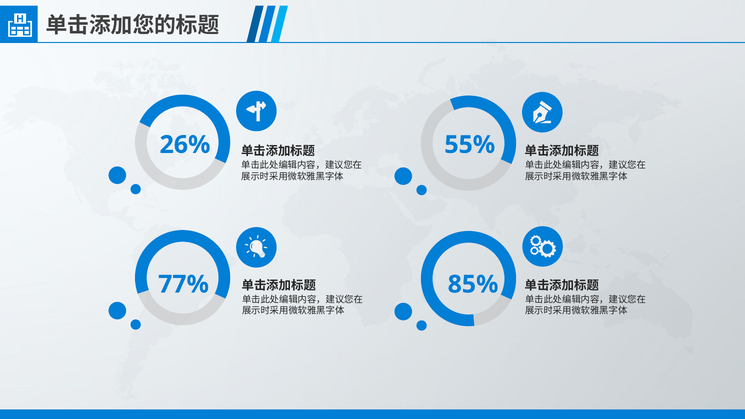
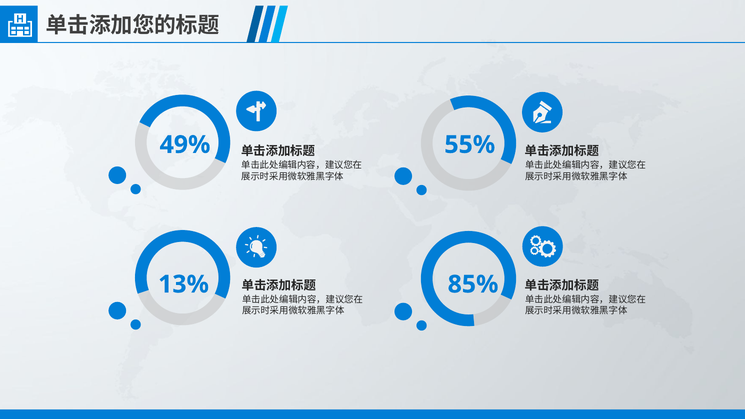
26%: 26% -> 49%
77%: 77% -> 13%
